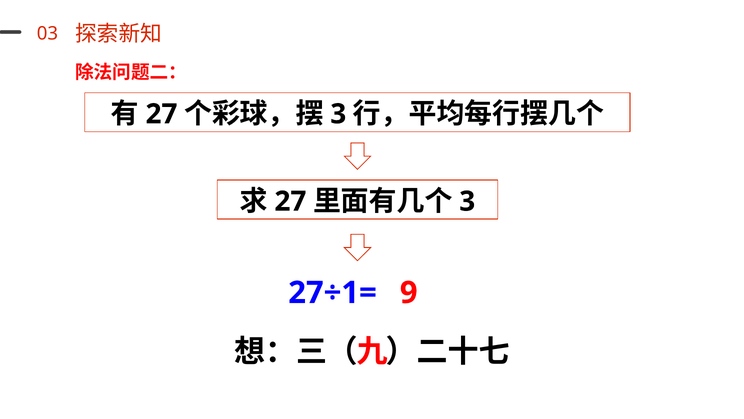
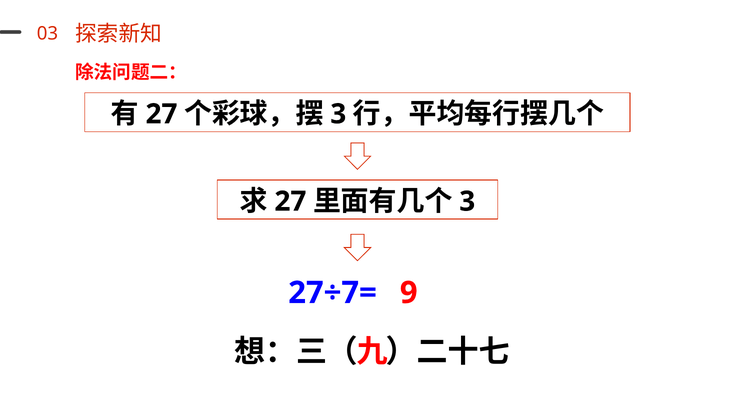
27÷1=: 27÷1= -> 27÷7=
